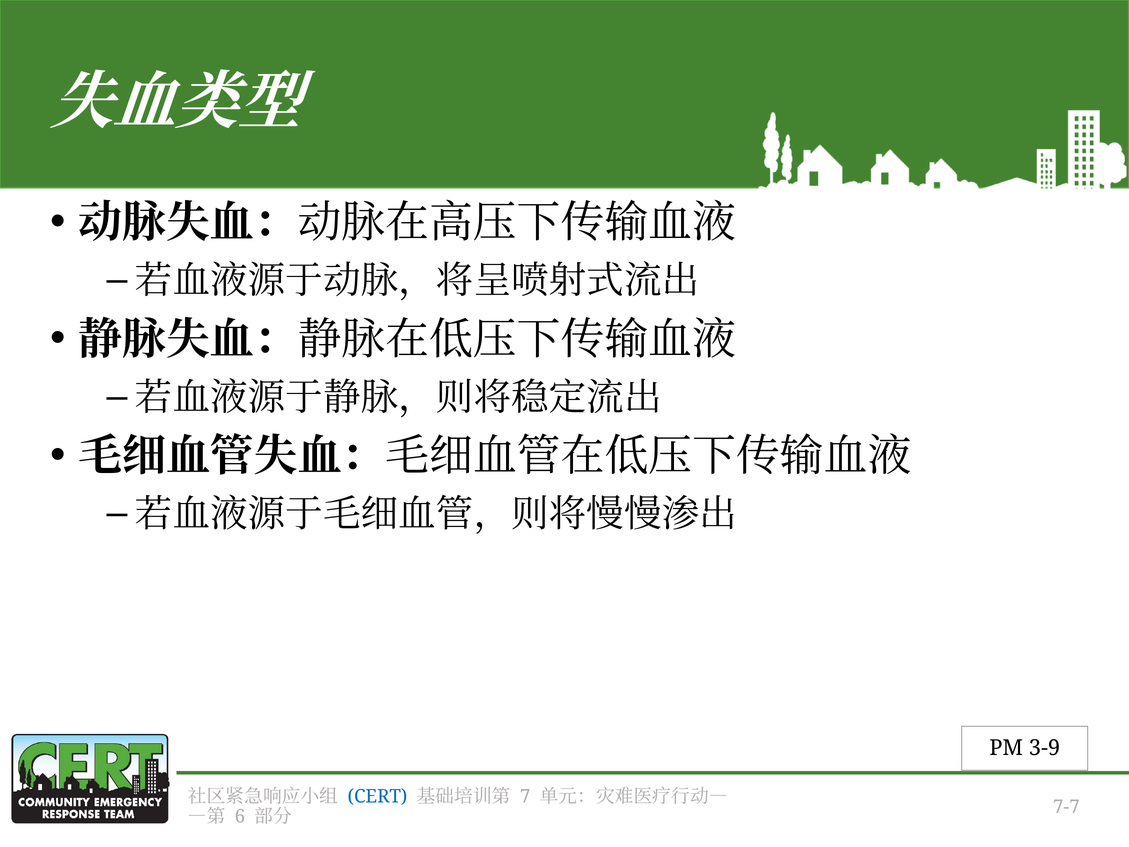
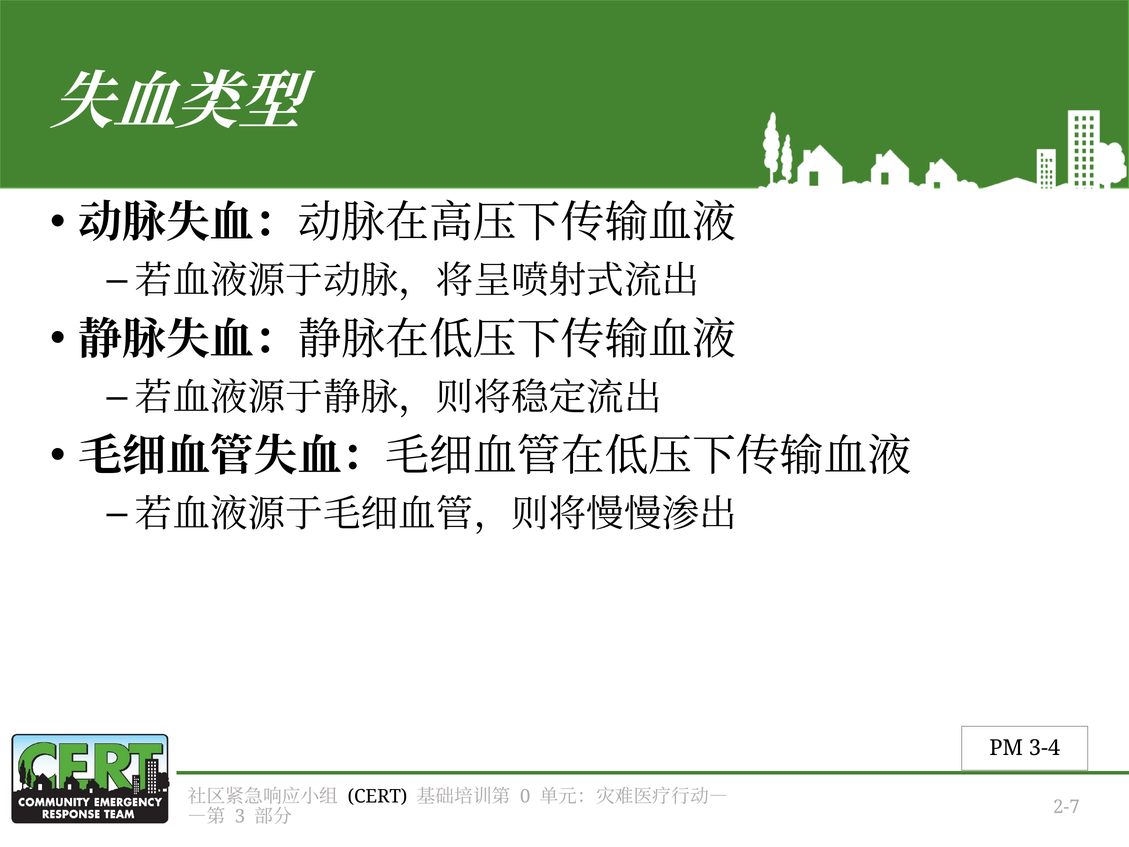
3-9: 3-9 -> 3-4
CERT colour: blue -> black
7: 7 -> 0
6: 6 -> 3
7-7: 7-7 -> 2-7
